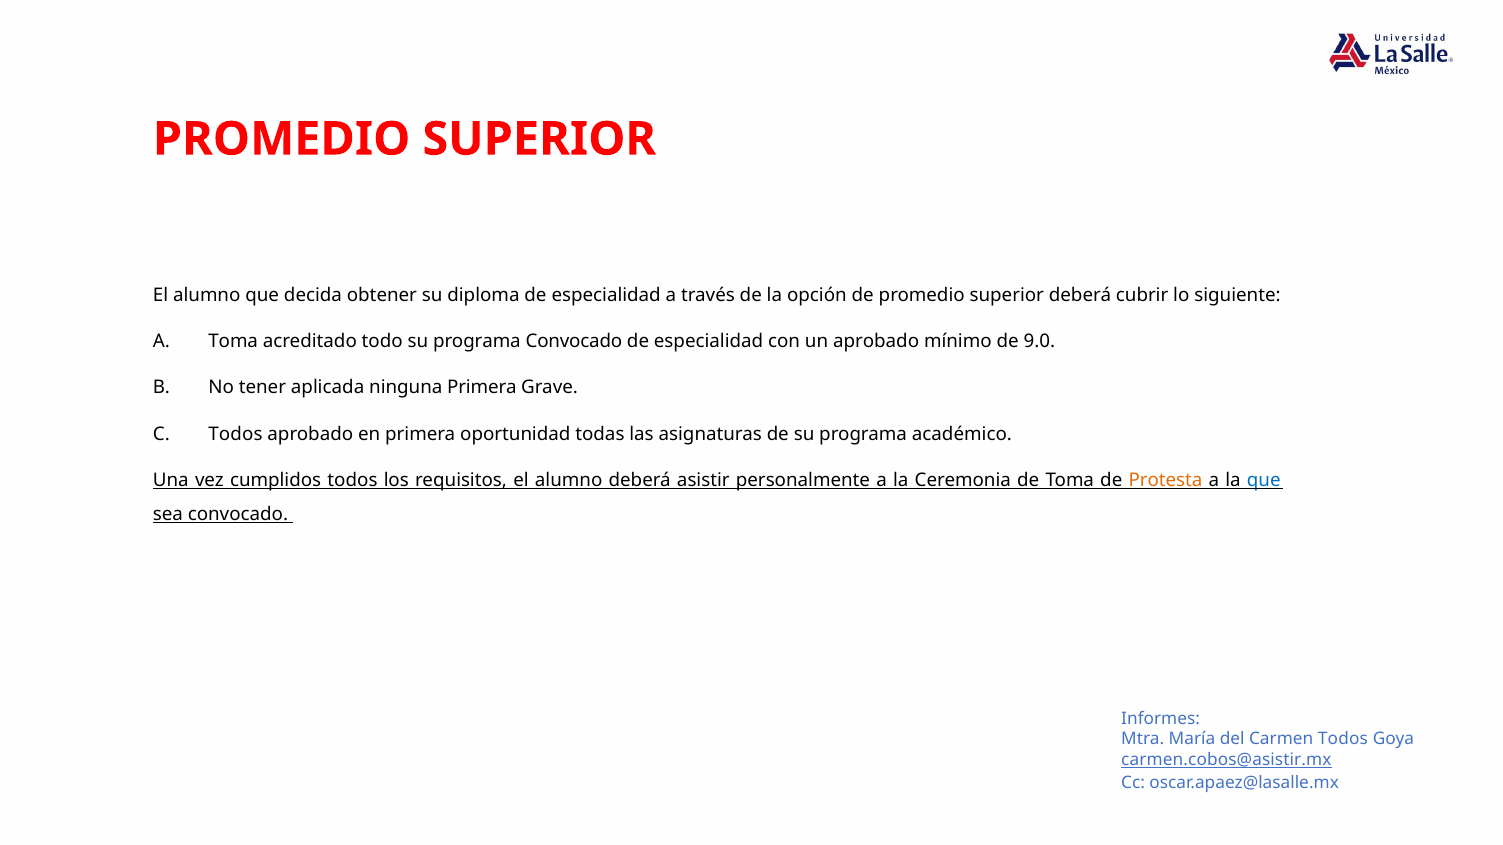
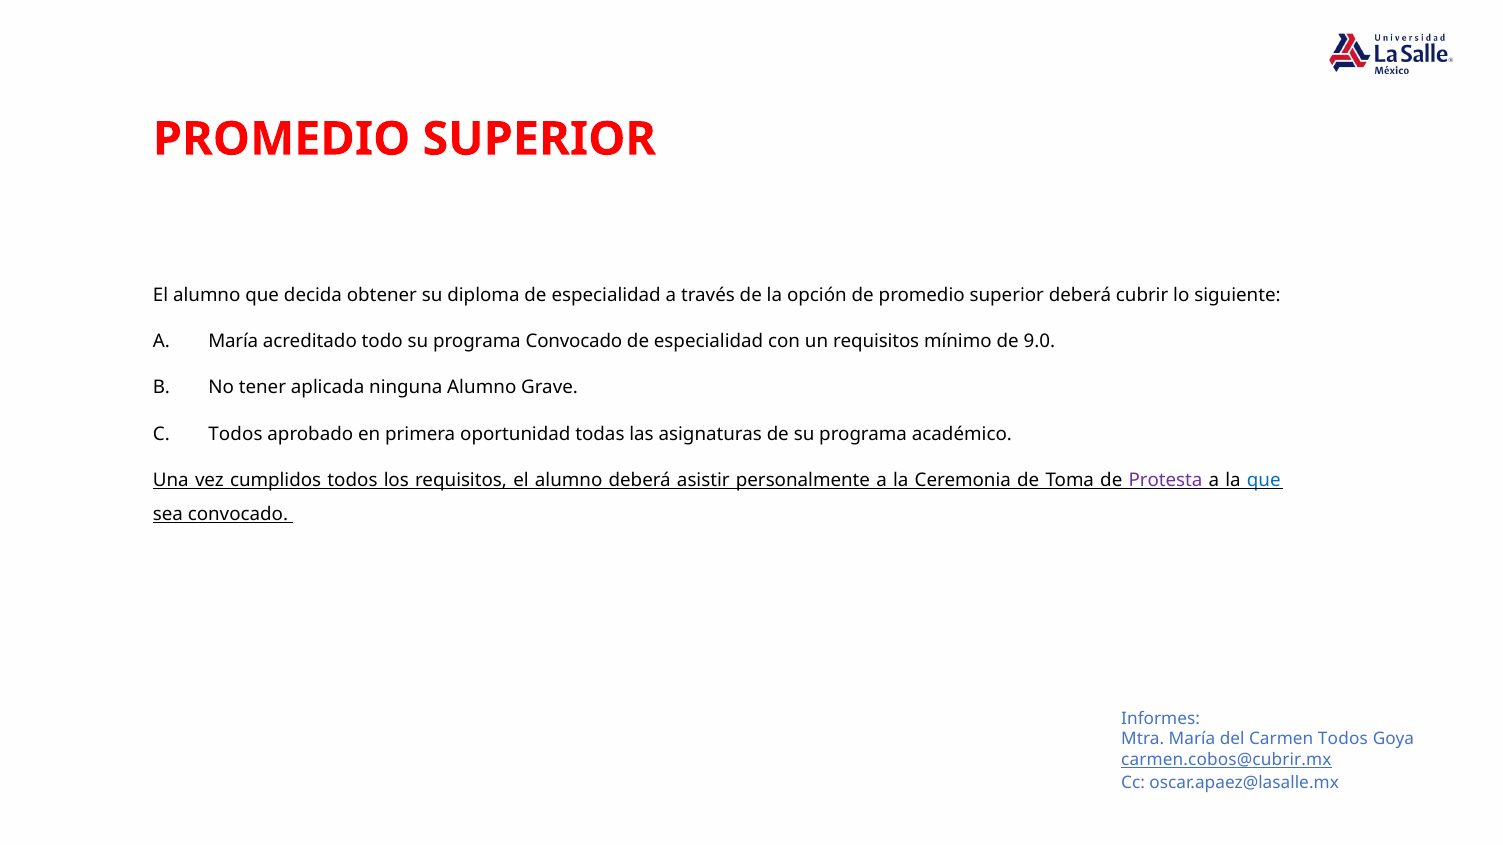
A Toma: Toma -> María
un aprobado: aprobado -> requisitos
ninguna Primera: Primera -> Alumno
Protesta colour: orange -> purple
carmen.cobos@asistir.mx: carmen.cobos@asistir.mx -> carmen.cobos@cubrir.mx
